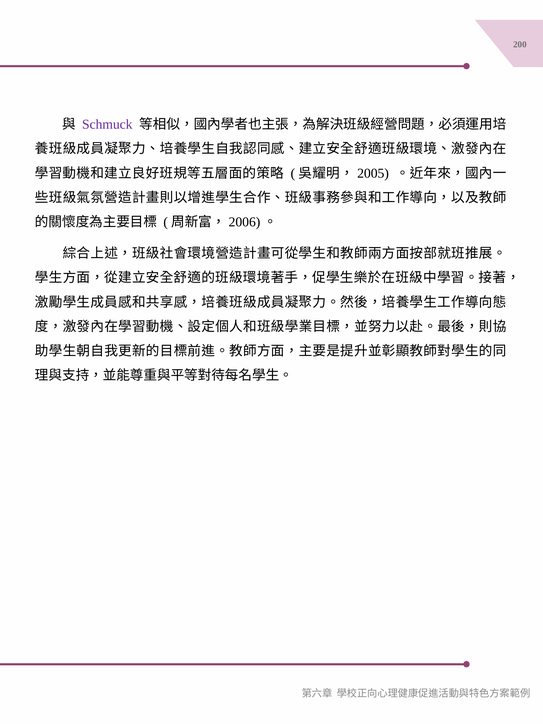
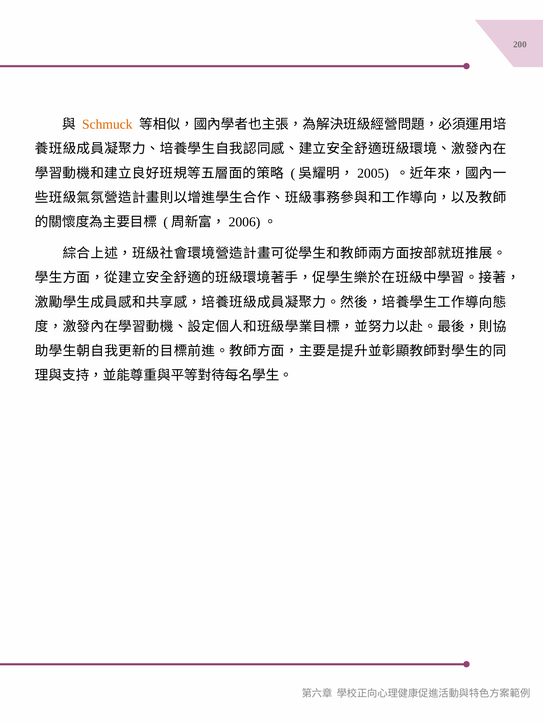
Schmuck colour: purple -> orange
